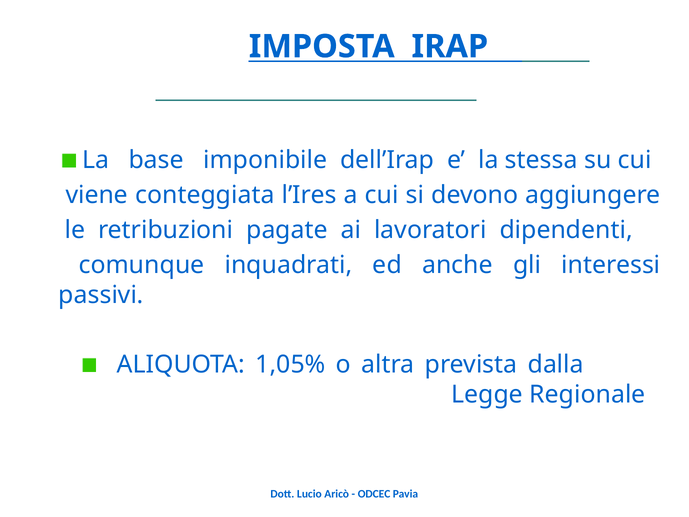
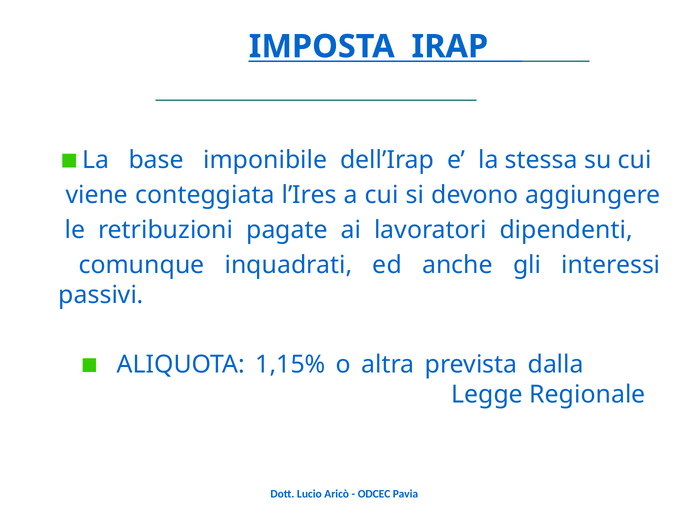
1,05%: 1,05% -> 1,15%
